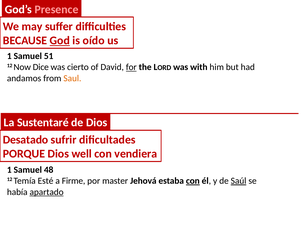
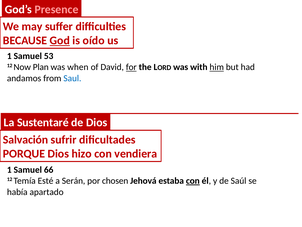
51: 51 -> 53
Dice: Dice -> Plan
cierto: cierto -> when
him underline: none -> present
Saul colour: orange -> blue
Desatado: Desatado -> Salvación
well: well -> hizo
48: 48 -> 66
Firme: Firme -> Serán
master: master -> chosen
Saúl underline: present -> none
apartado underline: present -> none
